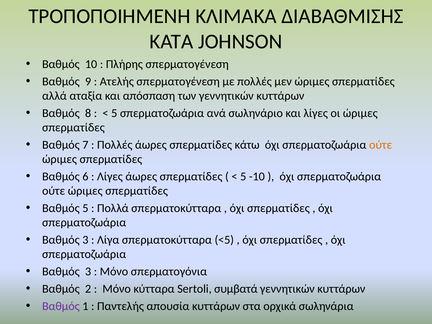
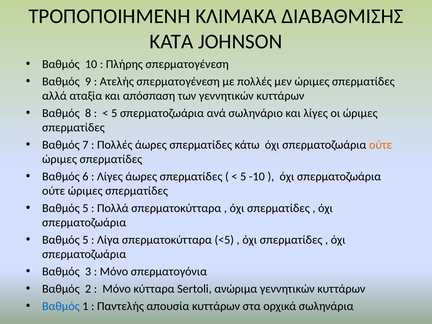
3 at (85, 240): 3 -> 5
συμβατά: συμβατά -> ανώριμα
Βαθμός at (61, 306) colour: purple -> blue
